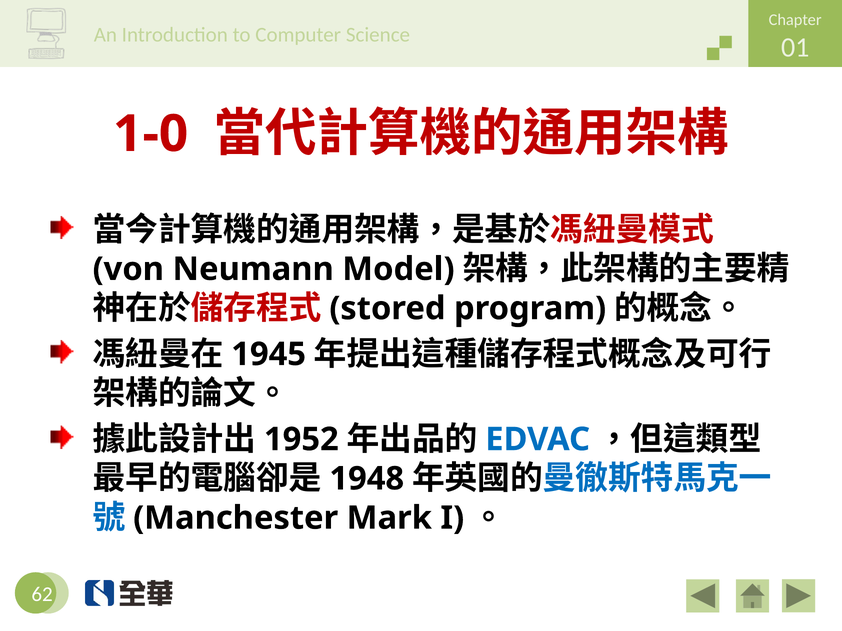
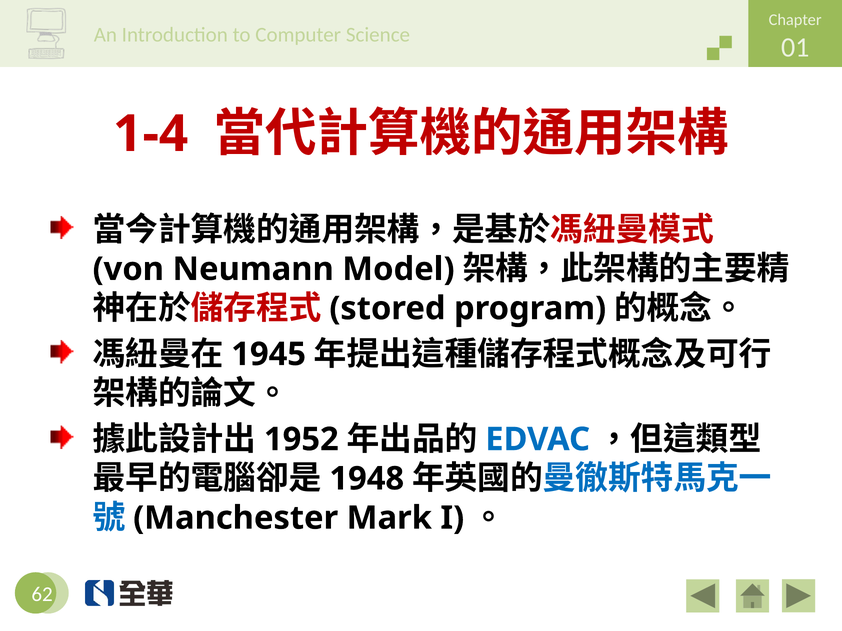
1-0: 1-0 -> 1-4
